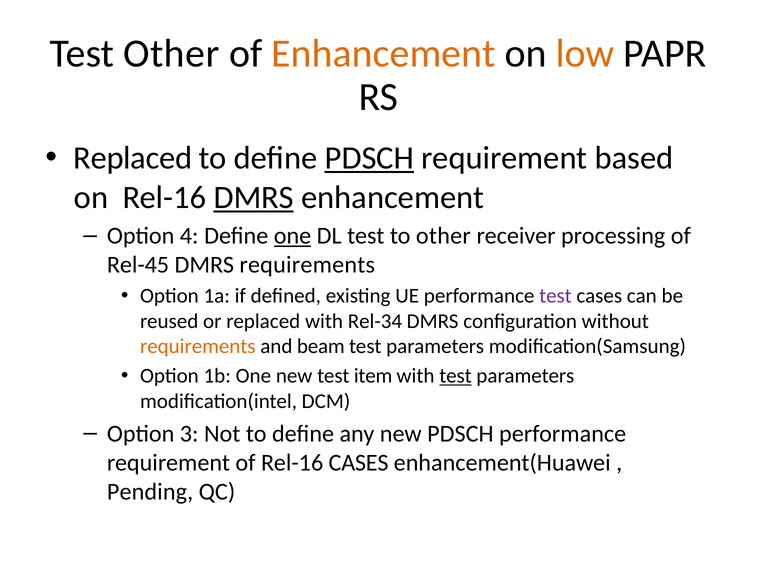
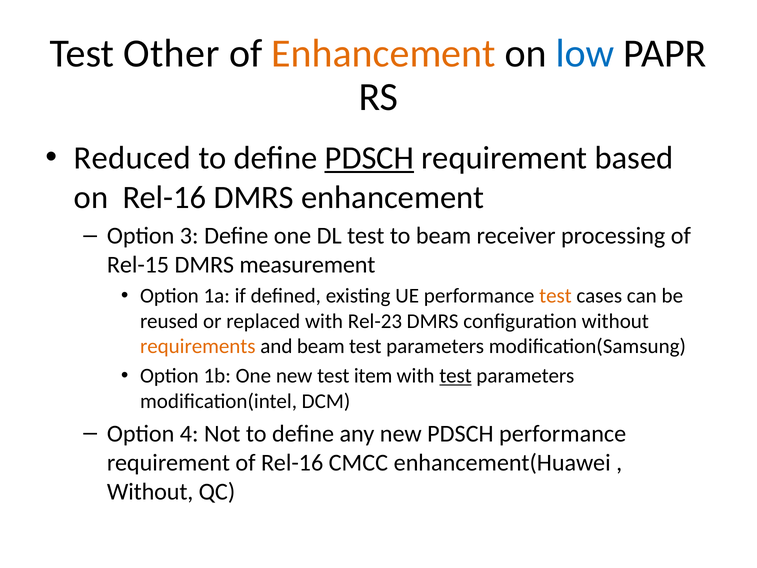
low colour: orange -> blue
Replaced at (133, 158): Replaced -> Reduced
DMRS at (254, 197) underline: present -> none
4: 4 -> 3
one at (293, 236) underline: present -> none
to other: other -> beam
Rel-45: Rel-45 -> Rel-15
DMRS requirements: requirements -> measurement
test at (555, 296) colour: purple -> orange
Rel-34: Rel-34 -> Rel-23
3: 3 -> 4
Rel-16 CASES: CASES -> CMCC
Pending at (150, 491): Pending -> Without
